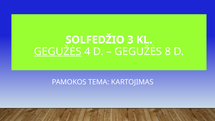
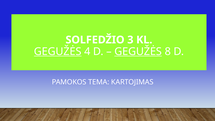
GEGUŽĖS at (138, 51) underline: none -> present
